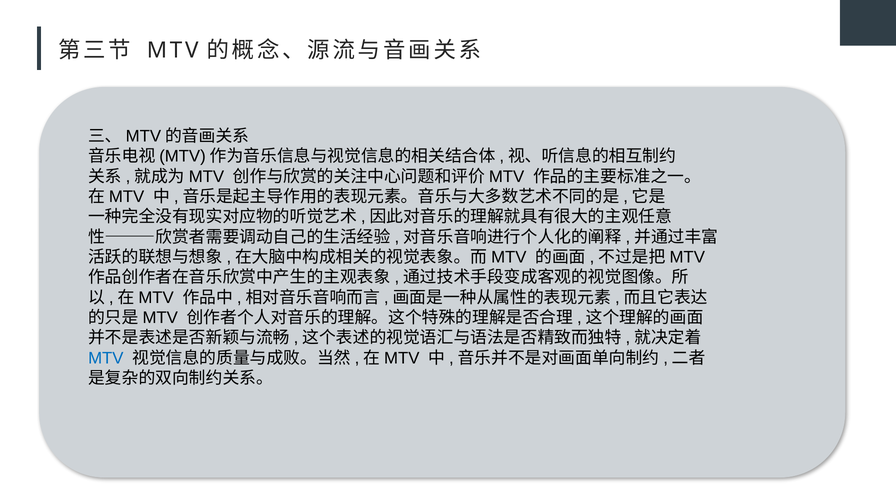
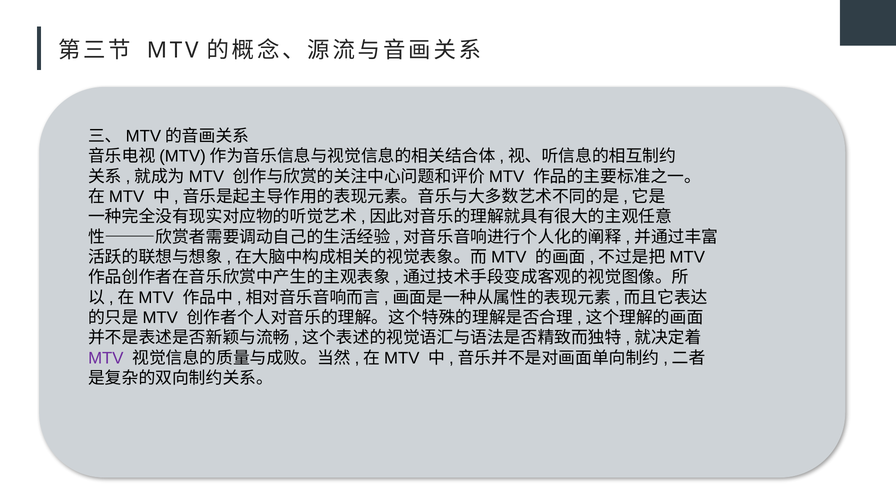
MTV at (106, 358) colour: blue -> purple
